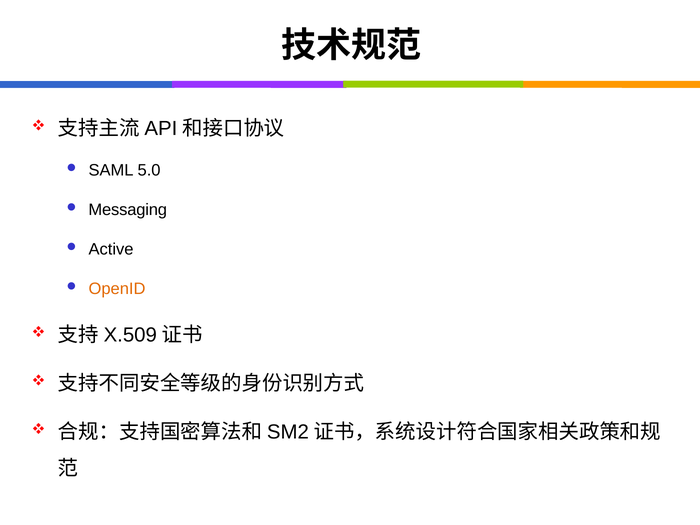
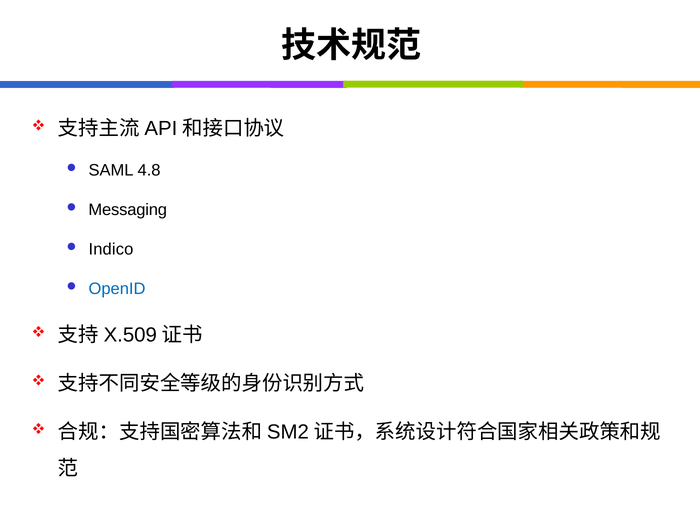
5.0: 5.0 -> 4.8
Active: Active -> Indico
OpenID colour: orange -> blue
